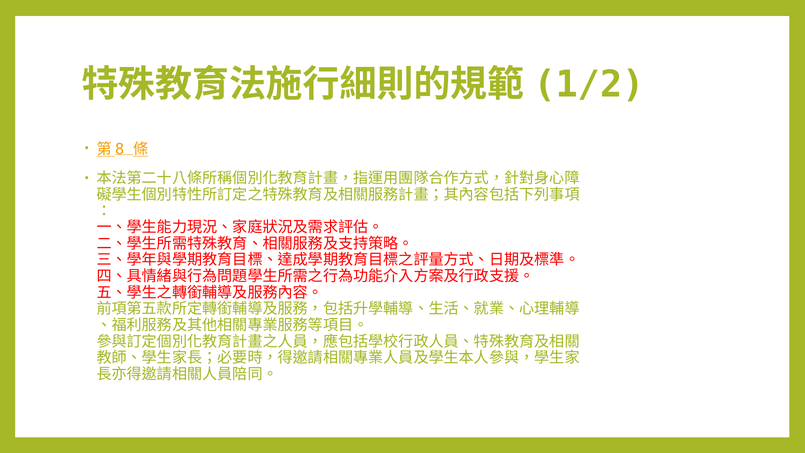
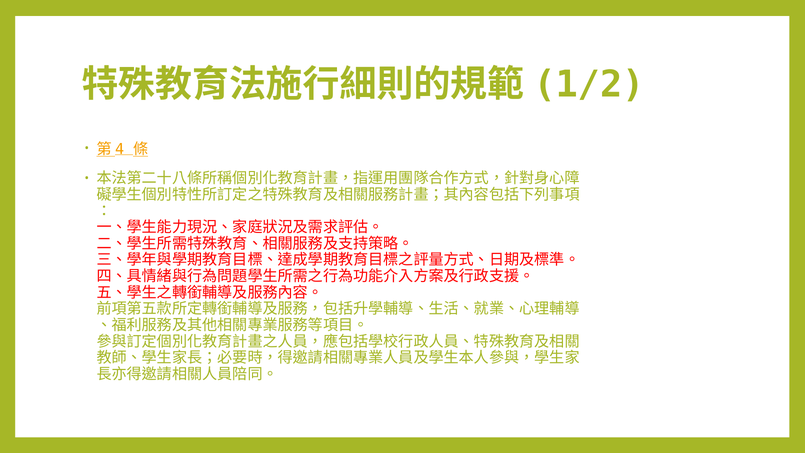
8: 8 -> 4
